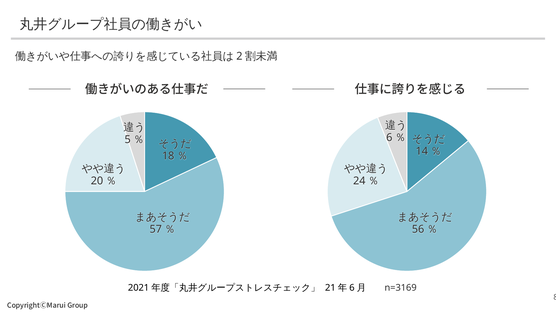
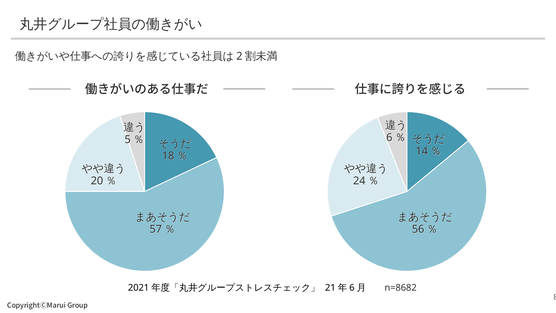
n=3169: n=3169 -> n=8682
